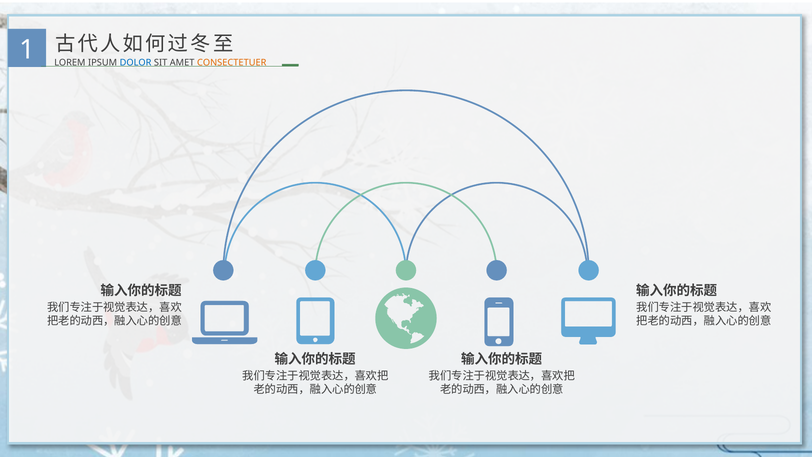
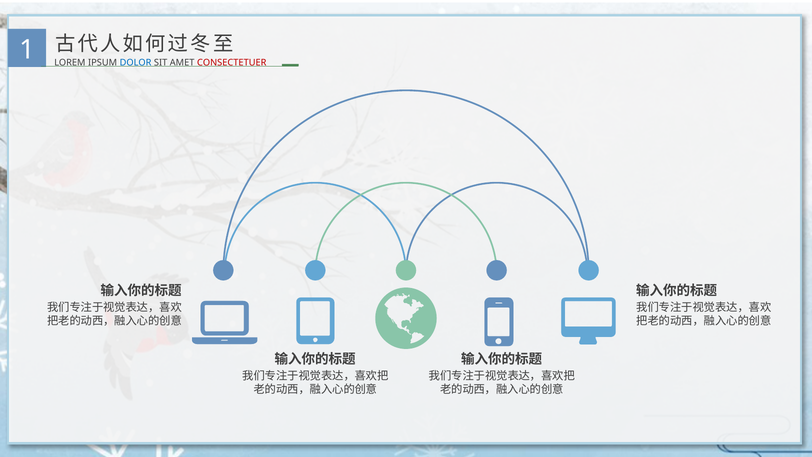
CONSECTETUER colour: orange -> red
